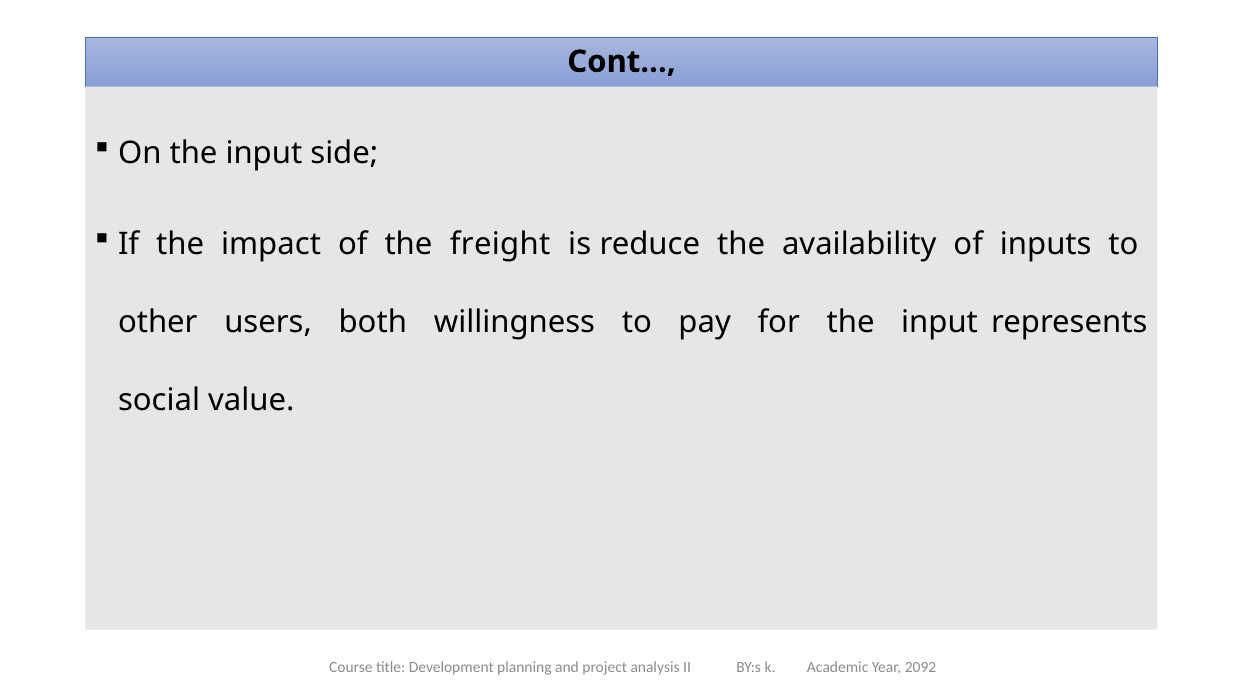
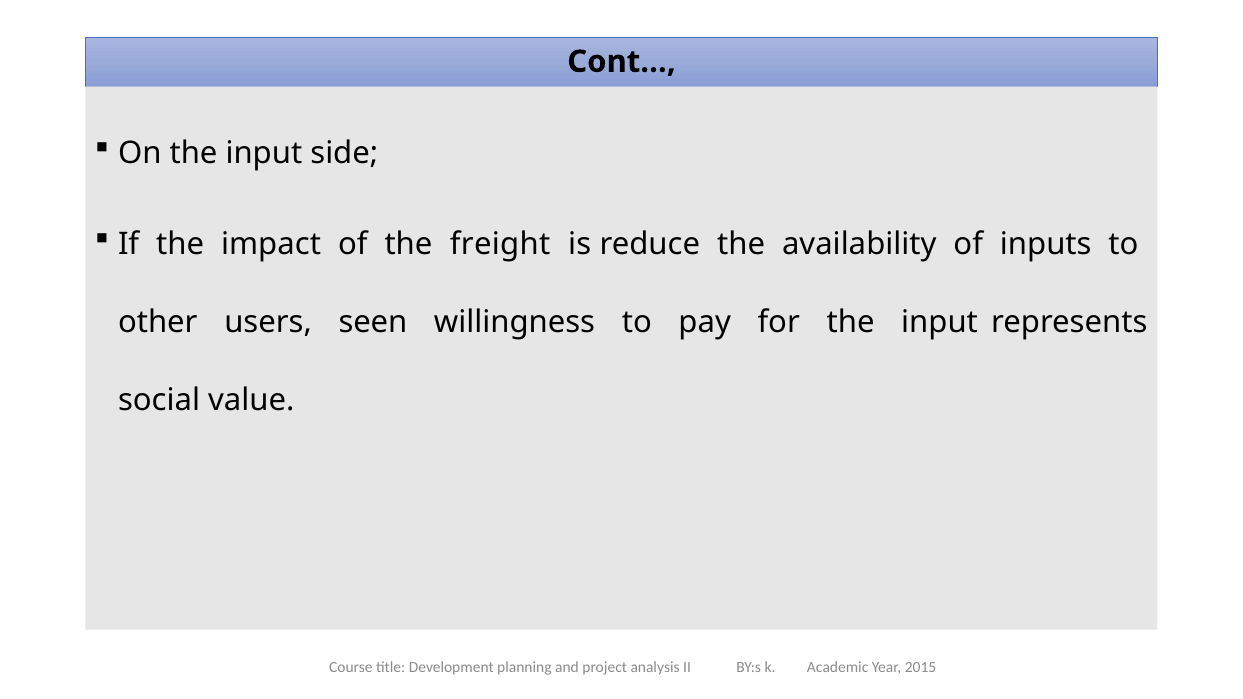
both: both -> seen
2092: 2092 -> 2015
